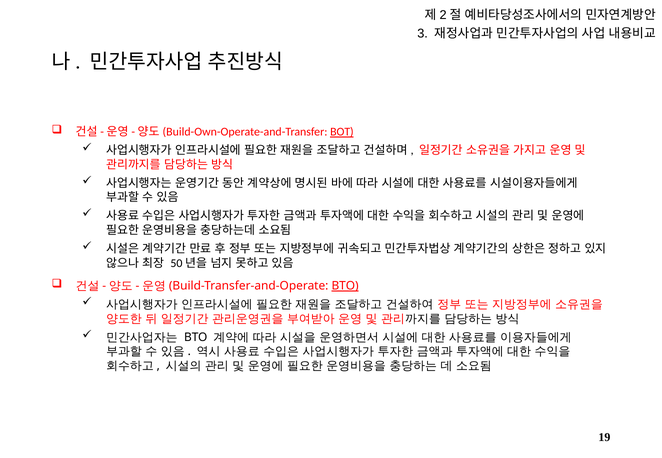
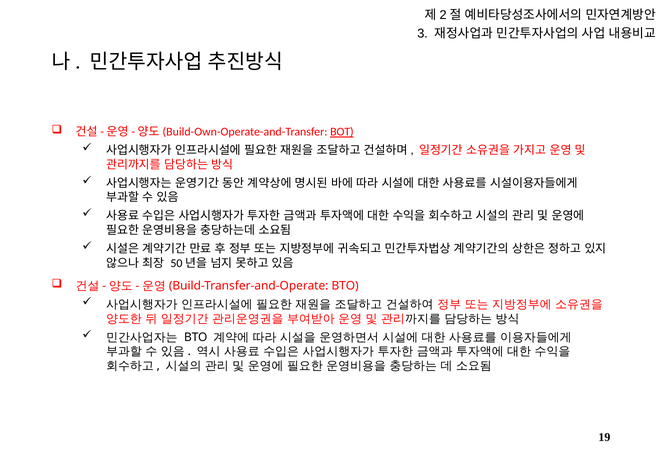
BTO at (345, 286) underline: present -> none
